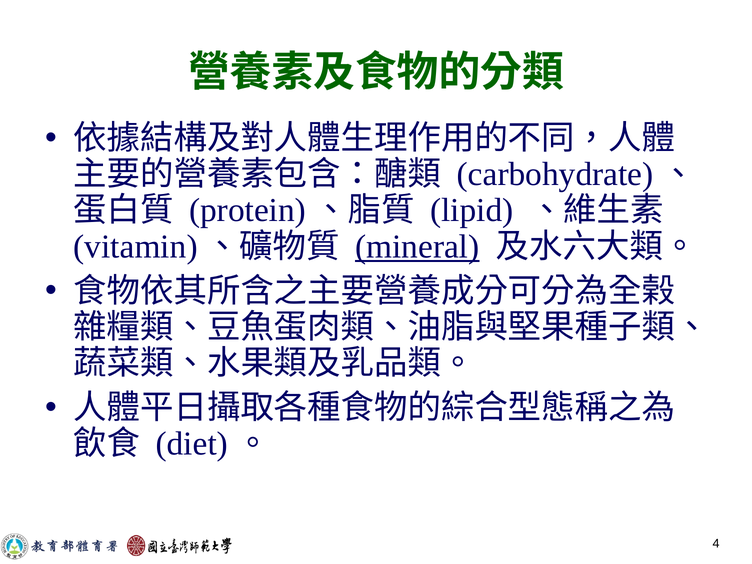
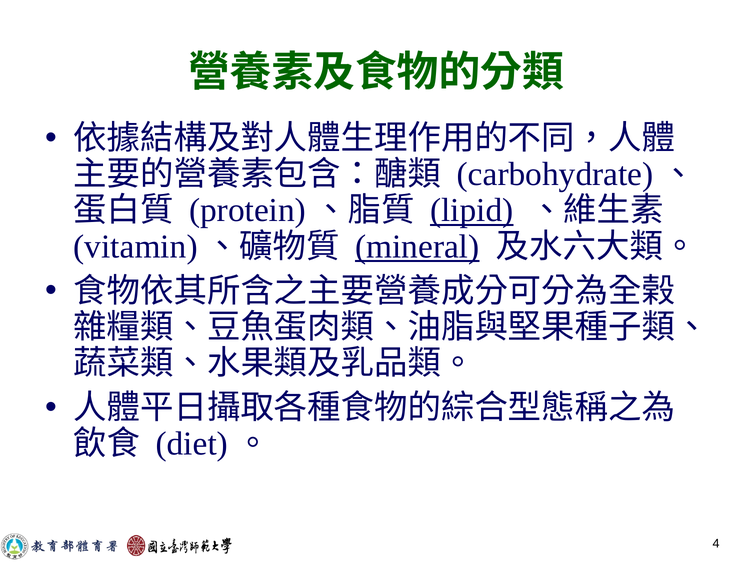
lipid underline: none -> present
